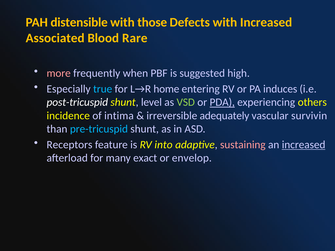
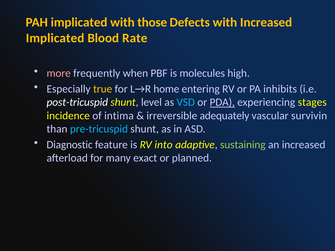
PAH distensible: distensible -> implicated
Associated at (55, 38): Associated -> Implicated
Rare: Rare -> Rate
suggested: suggested -> molecules
true colour: light blue -> yellow
induces: induces -> inhibits
VSD colour: light green -> light blue
others: others -> stages
Receptors: Receptors -> Diagnostic
sustaining colour: pink -> light green
increased at (304, 145) underline: present -> none
envelop: envelop -> planned
